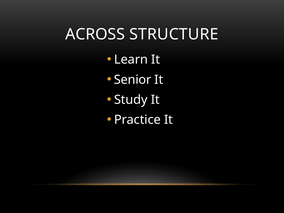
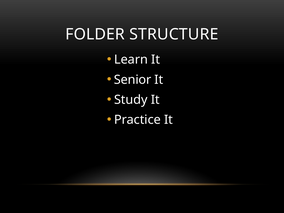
ACROSS: ACROSS -> FOLDER
